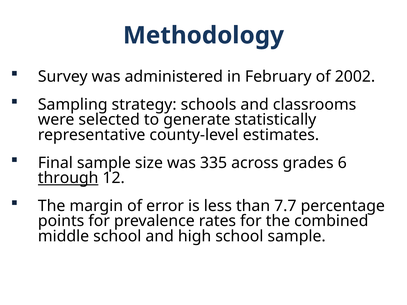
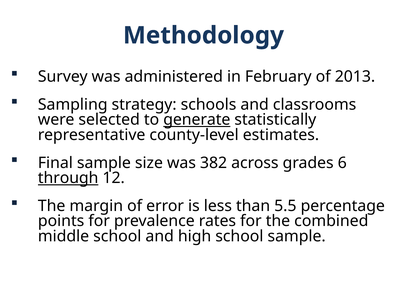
2002: 2002 -> 2013
generate underline: none -> present
335: 335 -> 382
7.7: 7.7 -> 5.5
